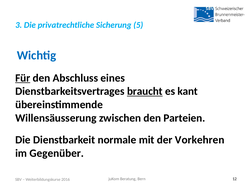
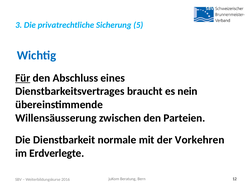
braucht underline: present -> none
kant: kant -> nein
Gegenüber: Gegenüber -> Erdverlegte
